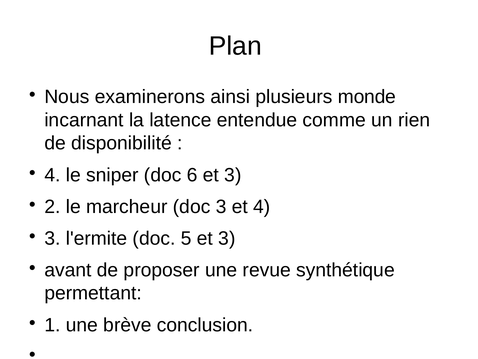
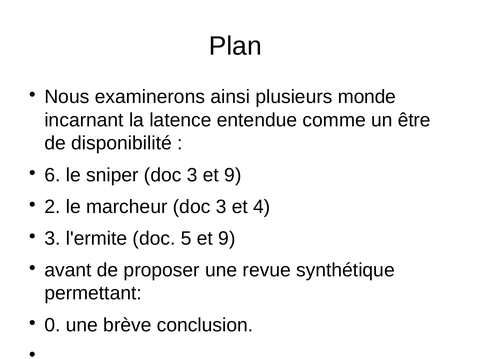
rien: rien -> être
4 at (52, 175): 4 -> 6
sniper doc 6: 6 -> 3
3 at (233, 175): 3 -> 9
5 et 3: 3 -> 9
1: 1 -> 0
